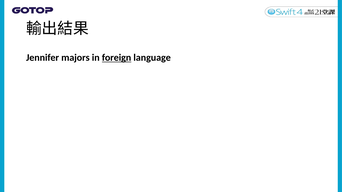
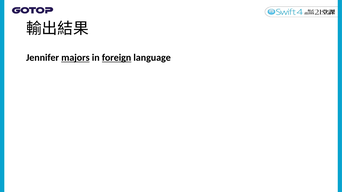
majors underline: none -> present
